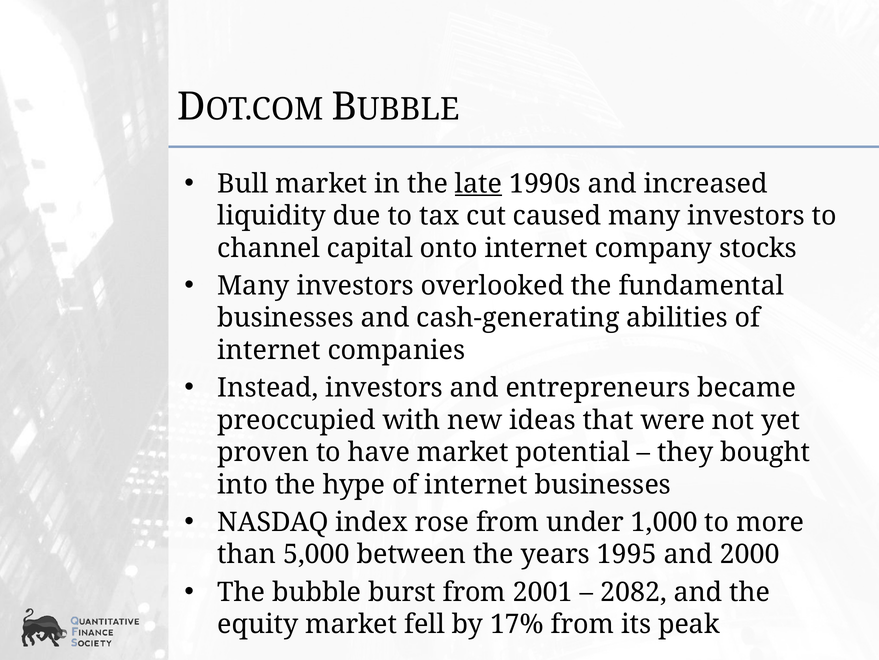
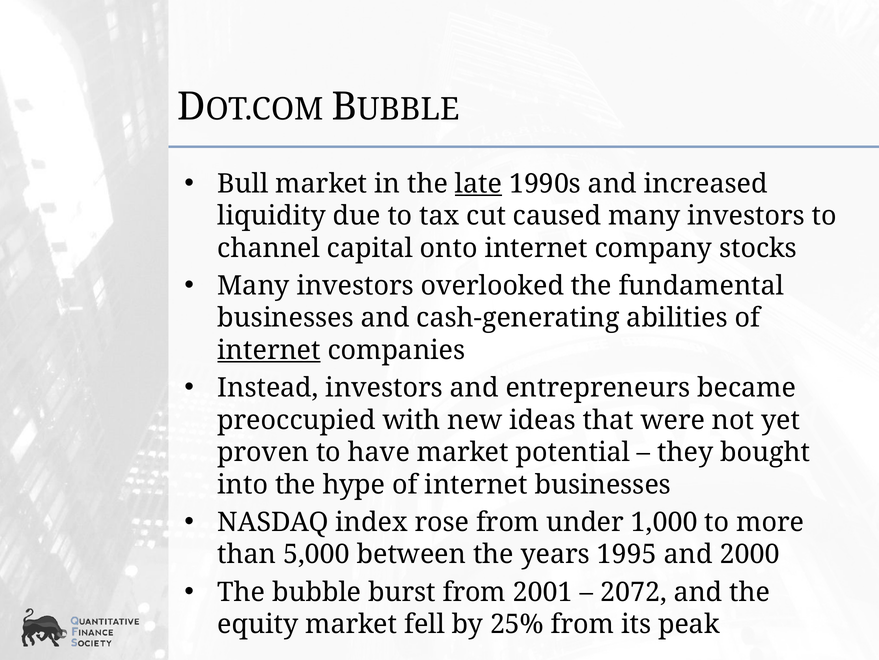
internet at (269, 350) underline: none -> present
2082: 2082 -> 2072
17%: 17% -> 25%
